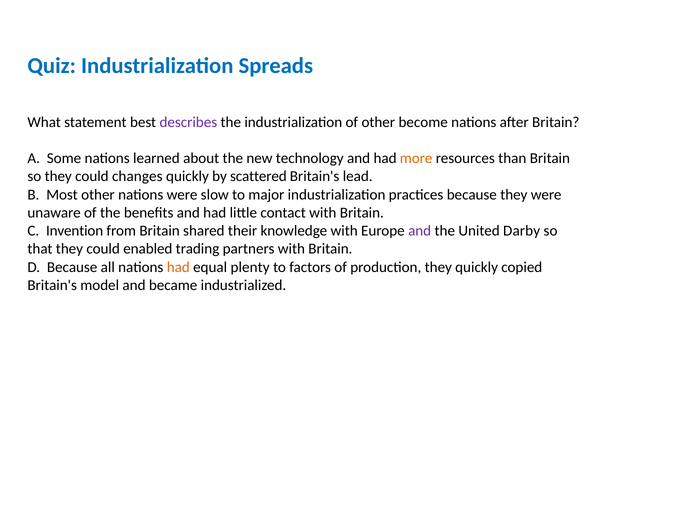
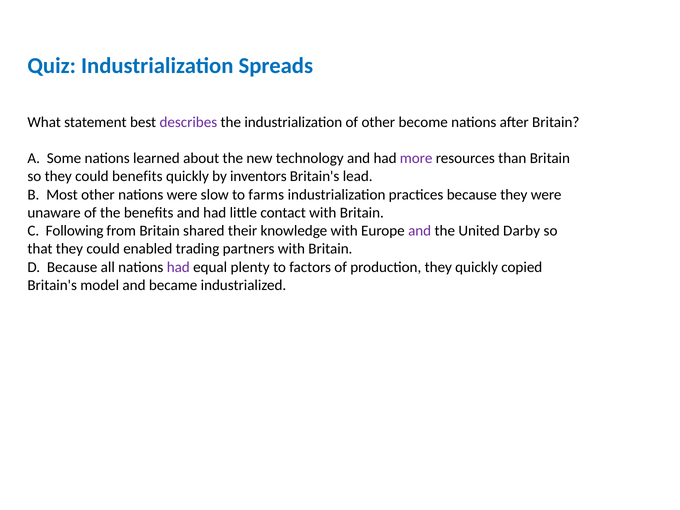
more colour: orange -> purple
could changes: changes -> benefits
scattered: scattered -> inventors
major: major -> farms
Invention: Invention -> Following
had at (178, 267) colour: orange -> purple
